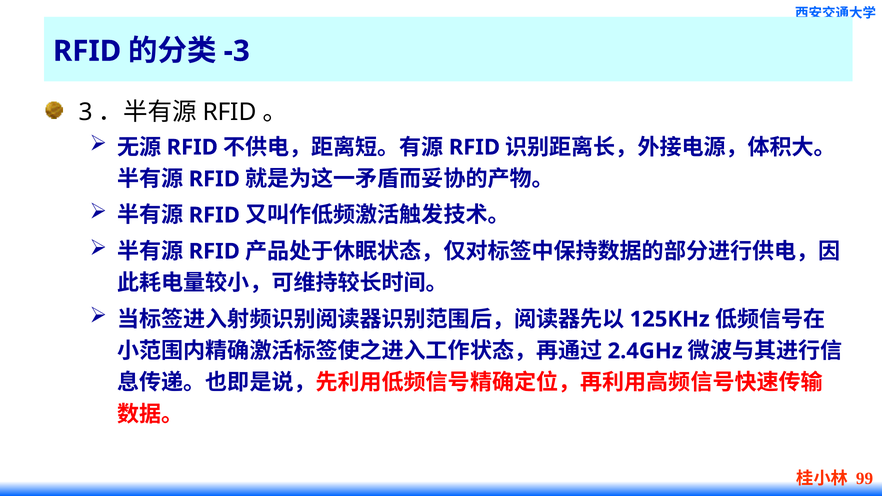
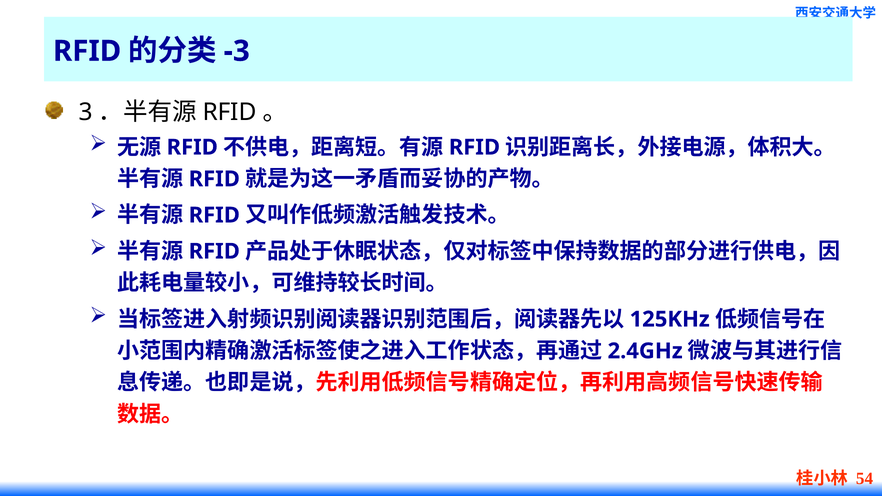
99: 99 -> 54
